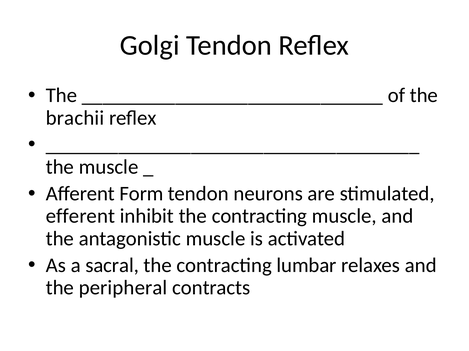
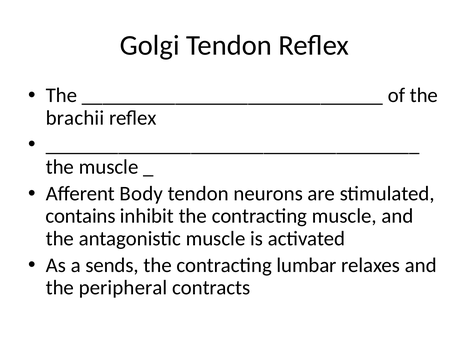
Form: Form -> Body
efferent: efferent -> contains
sacral: sacral -> sends
